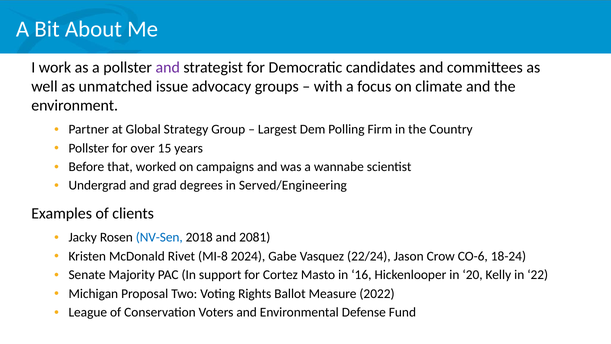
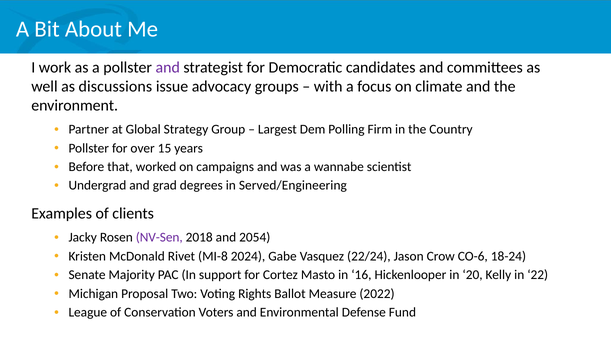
unmatched: unmatched -> discussions
NV-Sen colour: blue -> purple
2081: 2081 -> 2054
